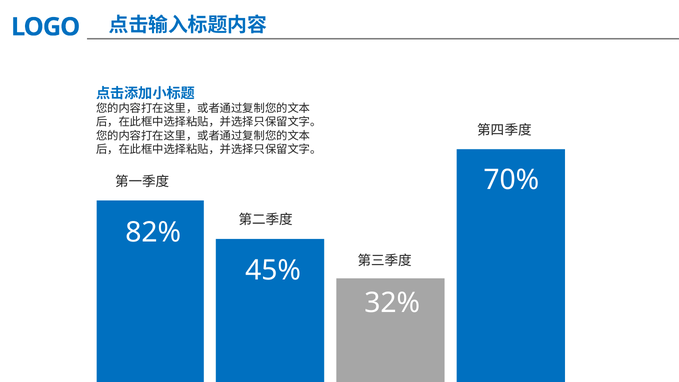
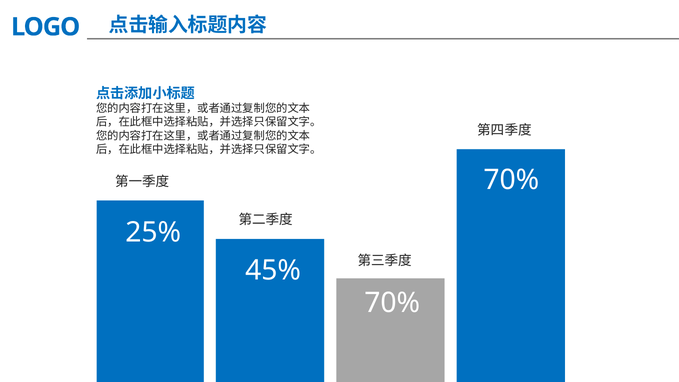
82%: 82% -> 25%
32% at (392, 303): 32% -> 70%
